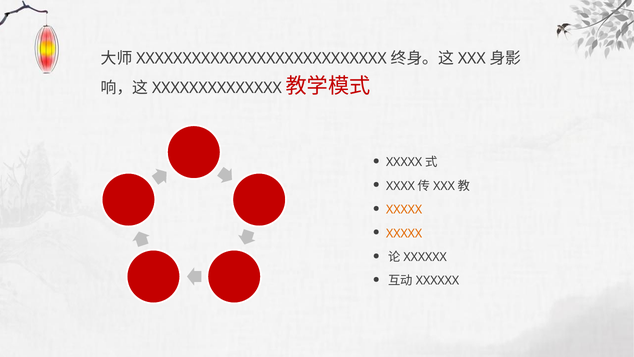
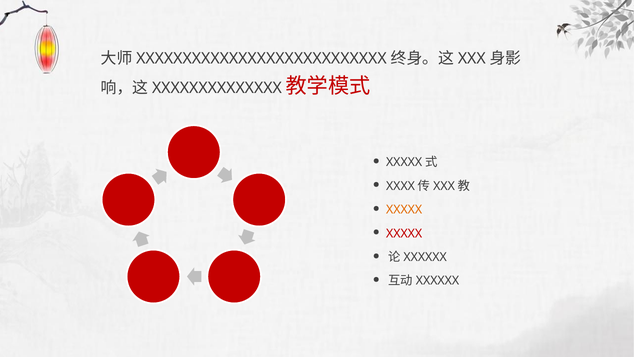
XXXXX at (404, 233) colour: orange -> red
